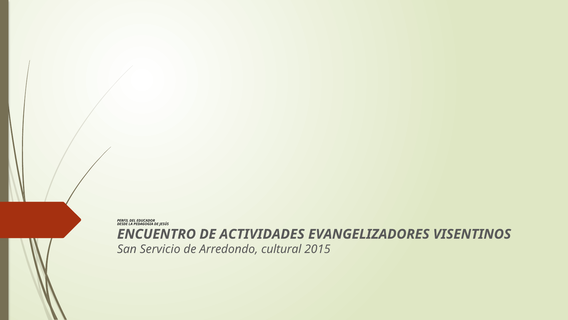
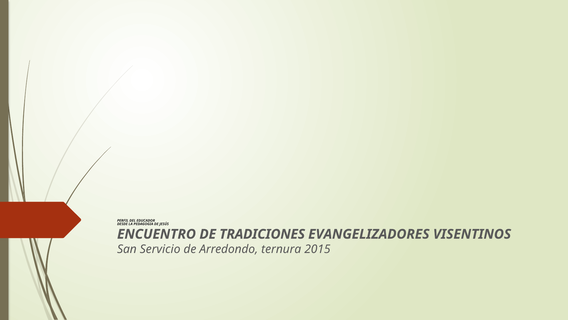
ACTIVIDADES: ACTIVIDADES -> TRADICIONES
cultural: cultural -> ternura
